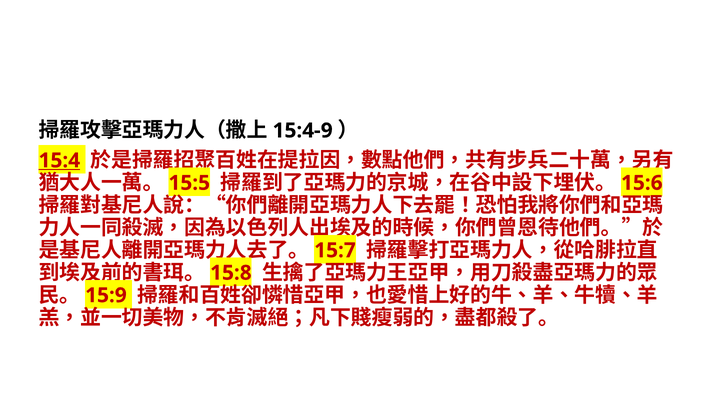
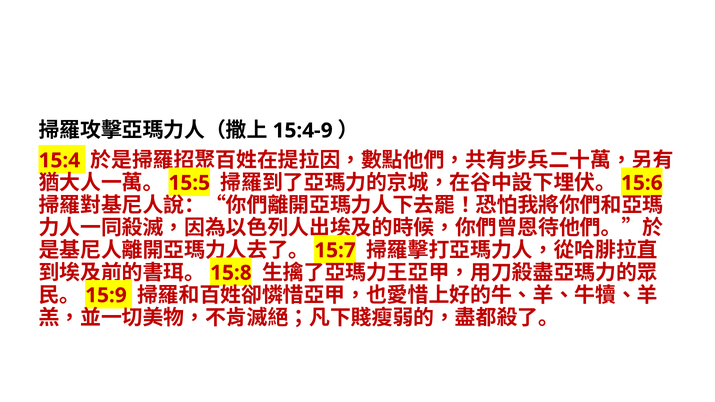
15:4 underline: present -> none
